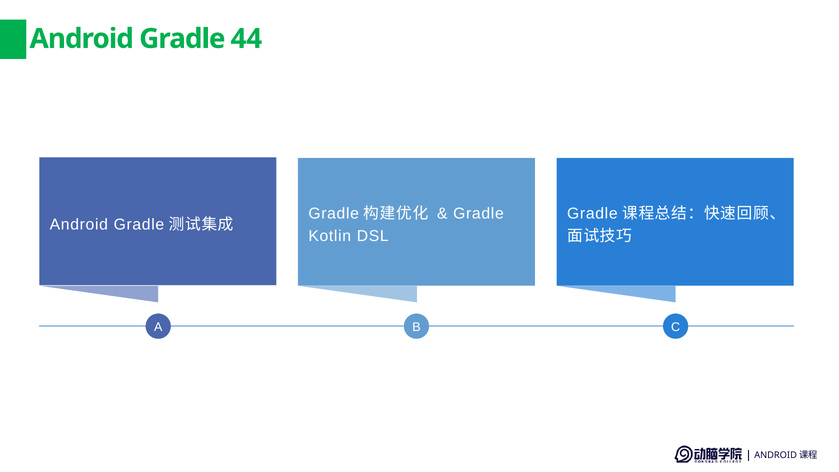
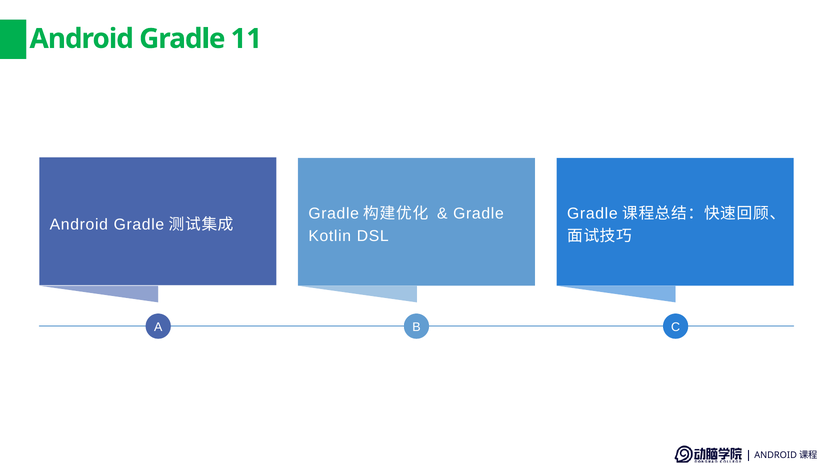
44: 44 -> 11
